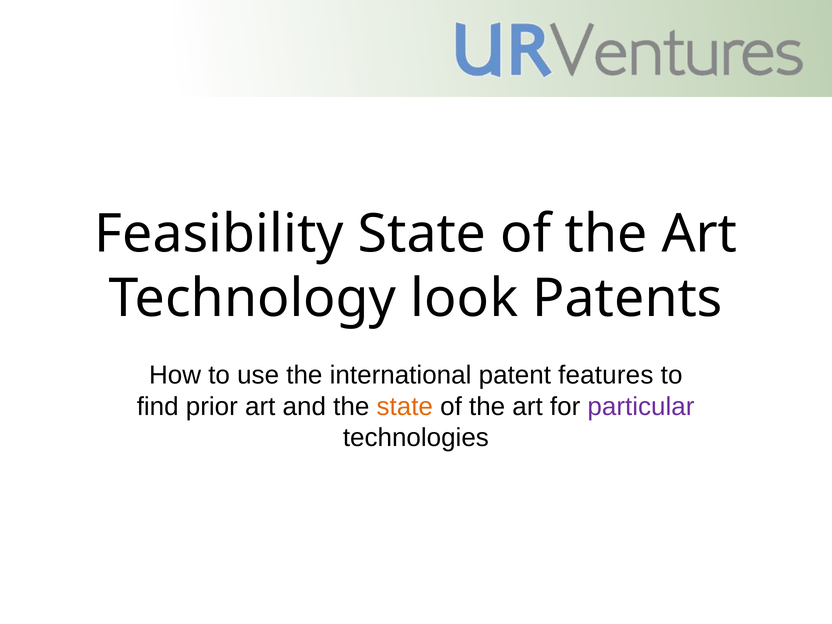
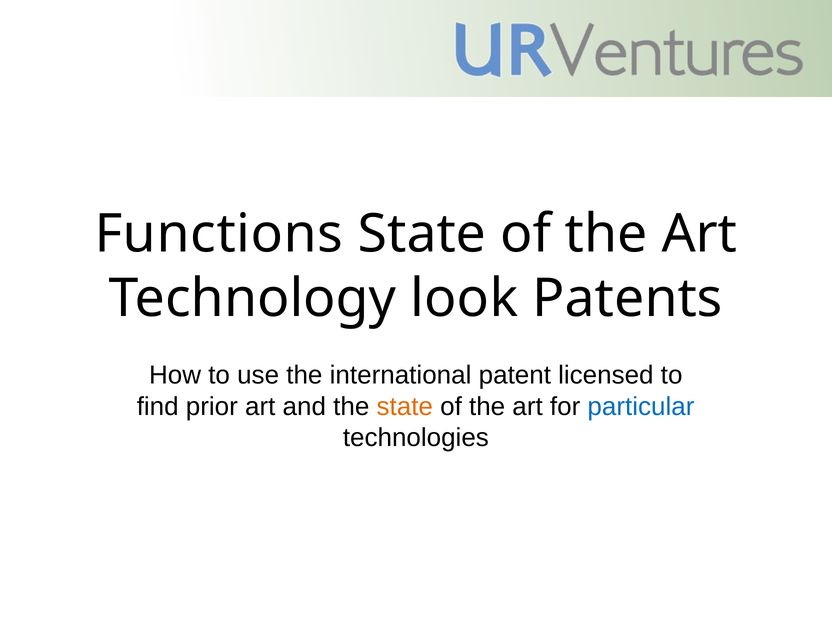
Feasibility: Feasibility -> Functions
features: features -> licensed
particular colour: purple -> blue
